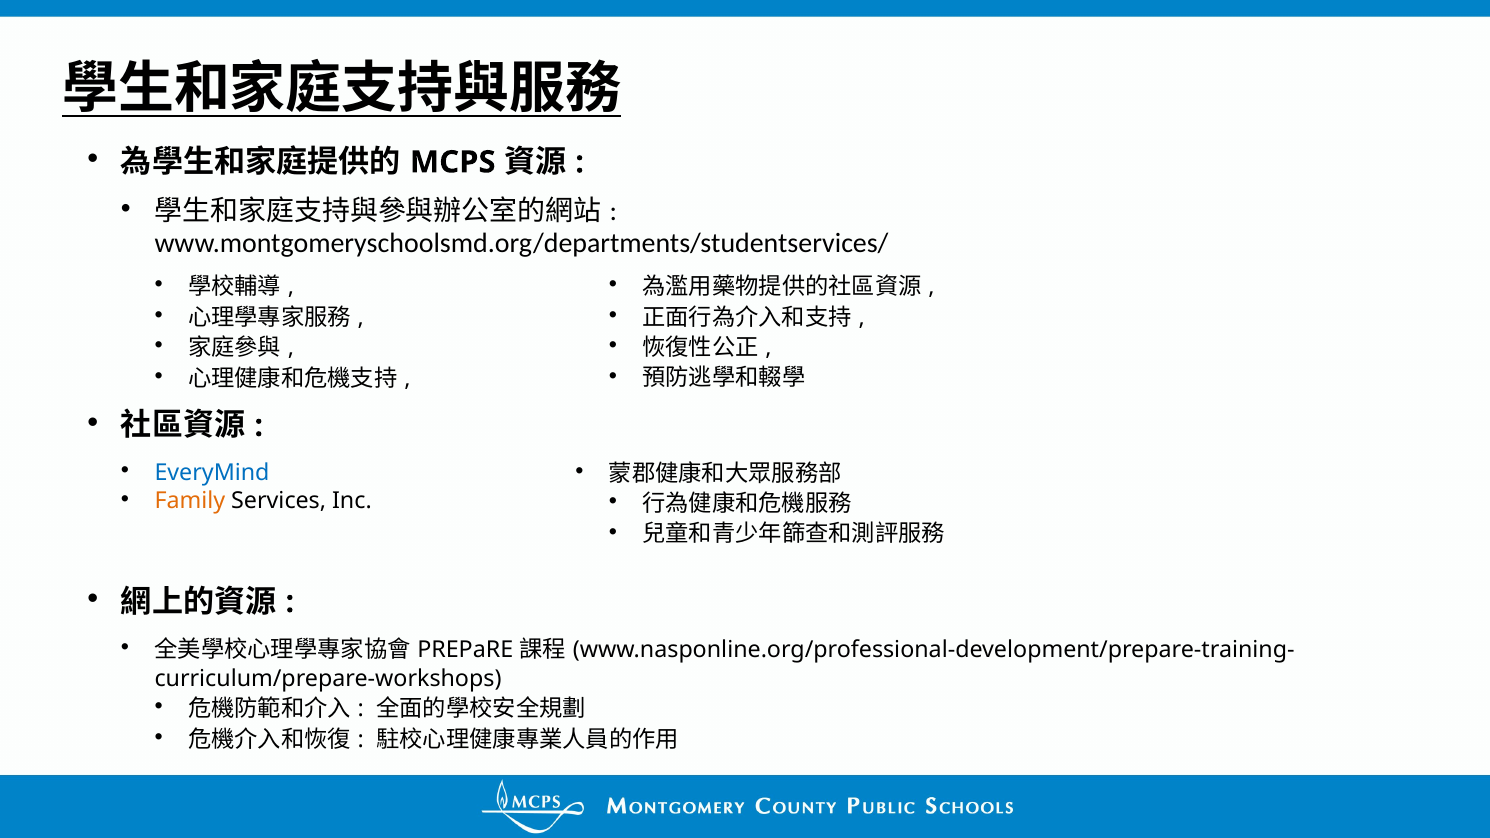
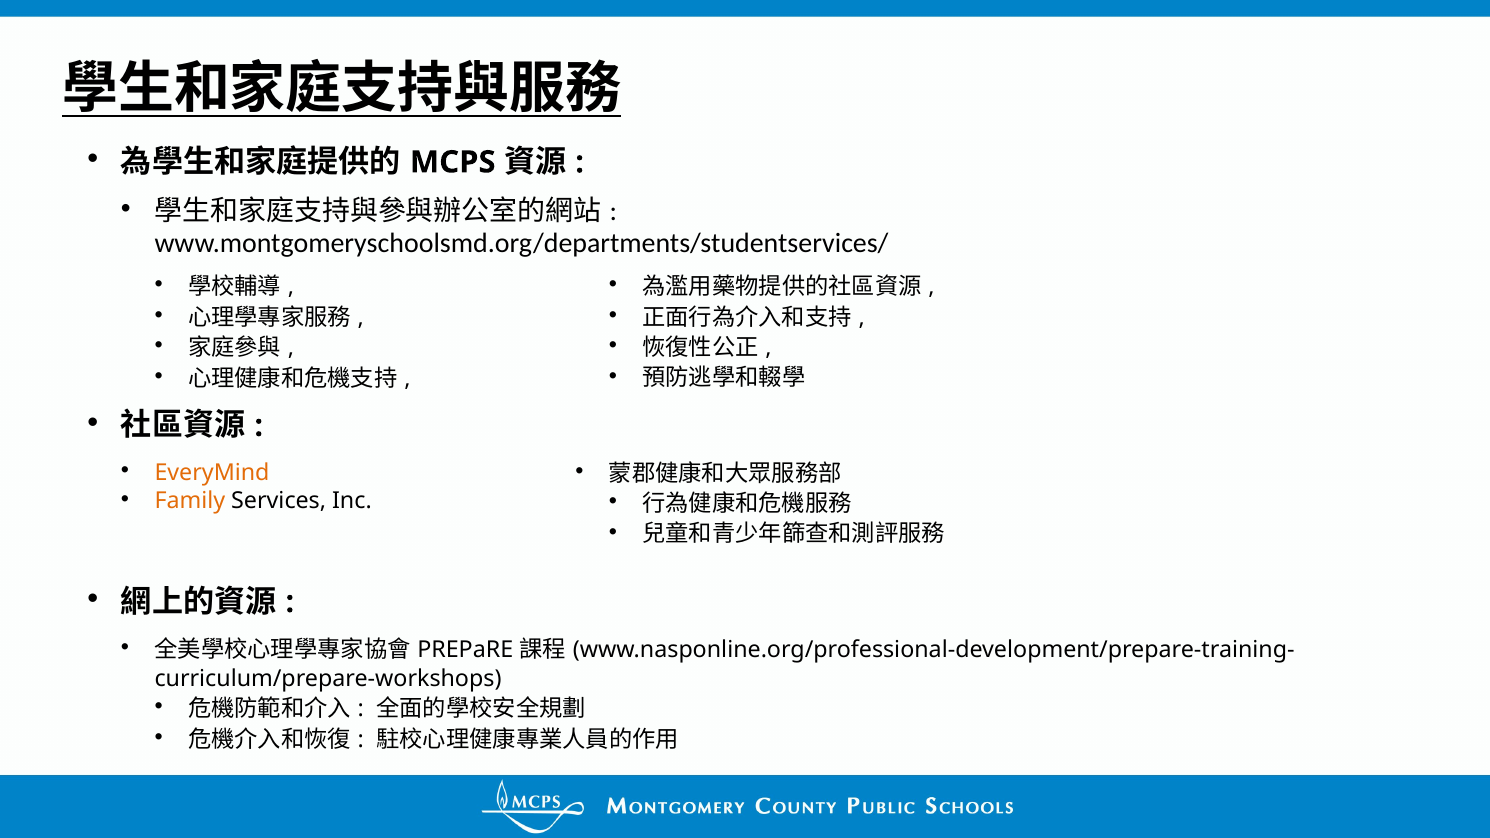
EveryMind colour: blue -> orange
